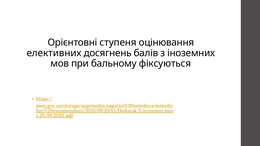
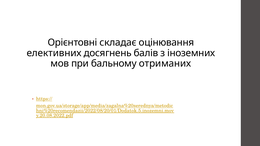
ступеня: ступеня -> складає
фіксуються: фіксуються -> отриманих
